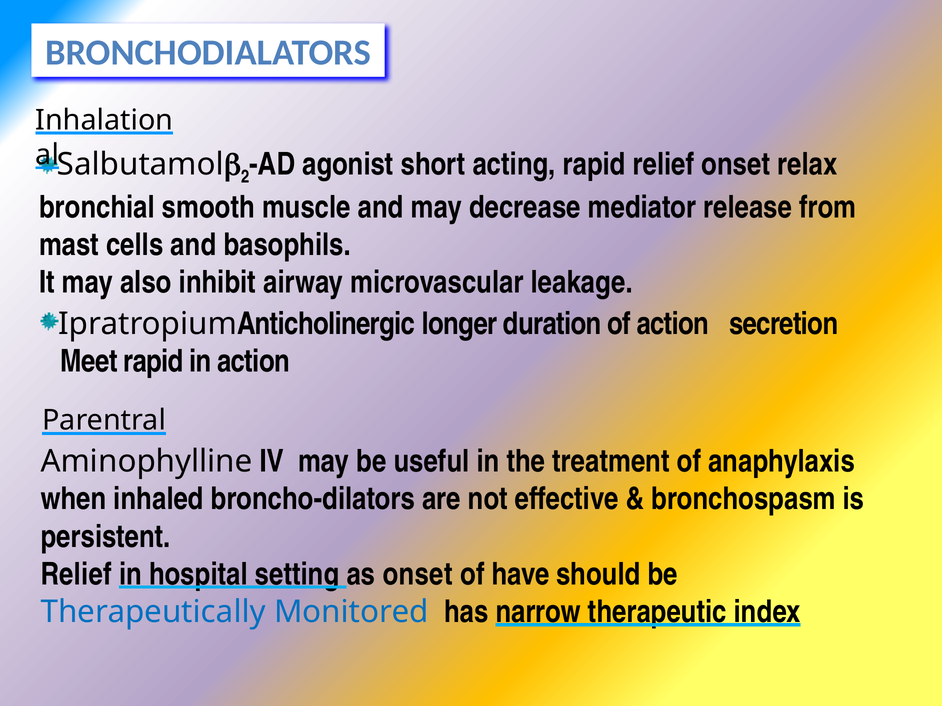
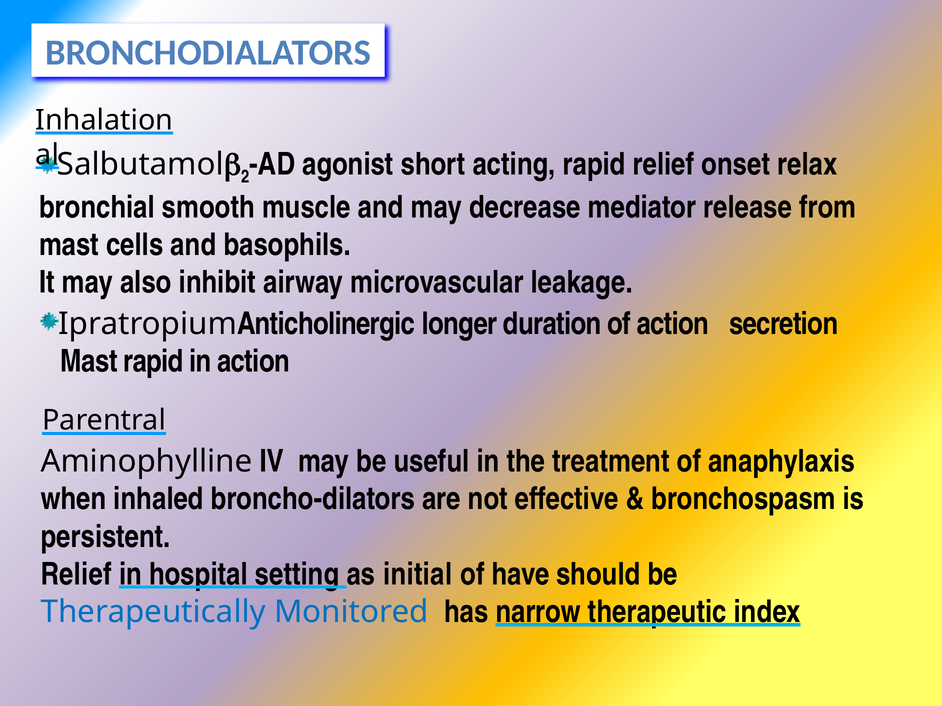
Meet at (89, 362): Meet -> Mast
as onset: onset -> initial
